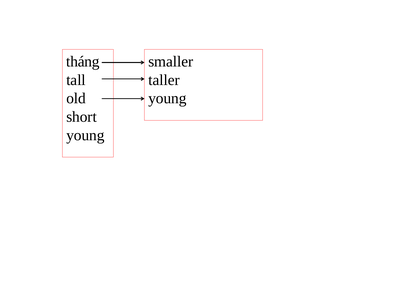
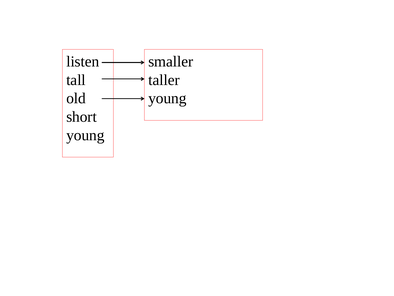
tháng: tháng -> listen
